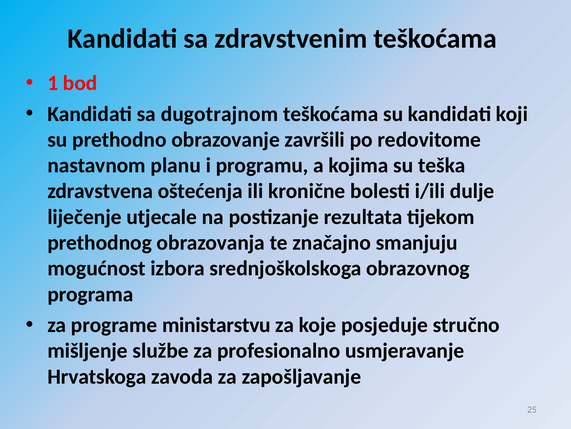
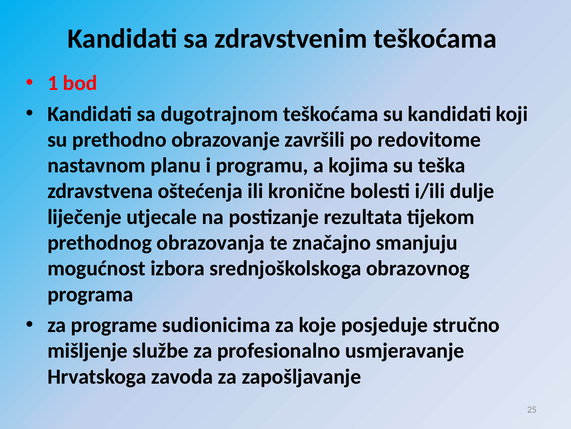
ministarstvu: ministarstvu -> sudionicima
